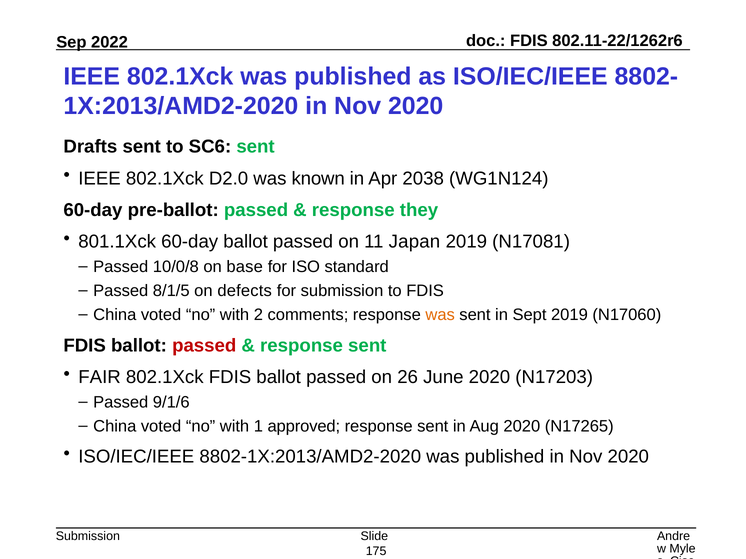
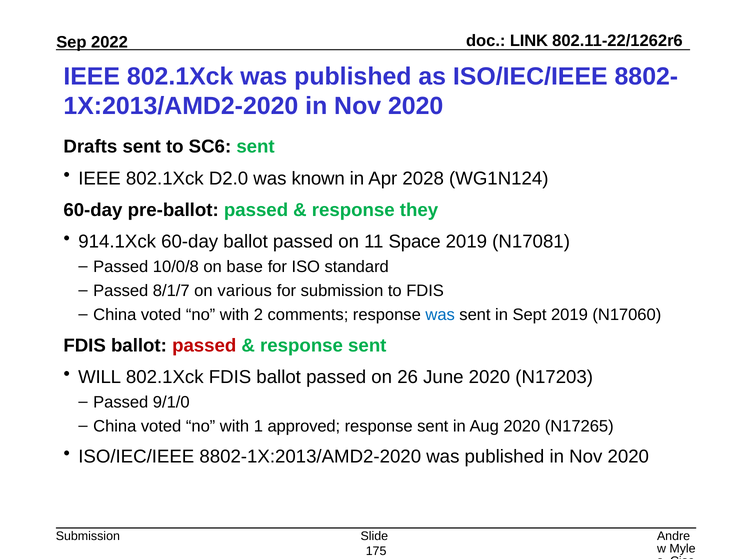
FDIS at (529, 41): FDIS -> LINK
2038: 2038 -> 2028
801.1Xck: 801.1Xck -> 914.1Xck
Japan: Japan -> Space
8/1/5: 8/1/5 -> 8/1/7
defects: defects -> various
was at (440, 315) colour: orange -> blue
FAIR: FAIR -> WILL
9/1/6: 9/1/6 -> 9/1/0
